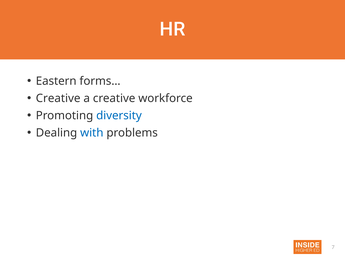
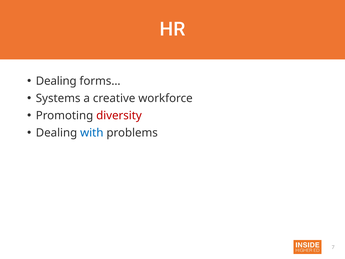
Eastern at (56, 81): Eastern -> Dealing
Creative at (58, 98): Creative -> Systems
diversity colour: blue -> red
